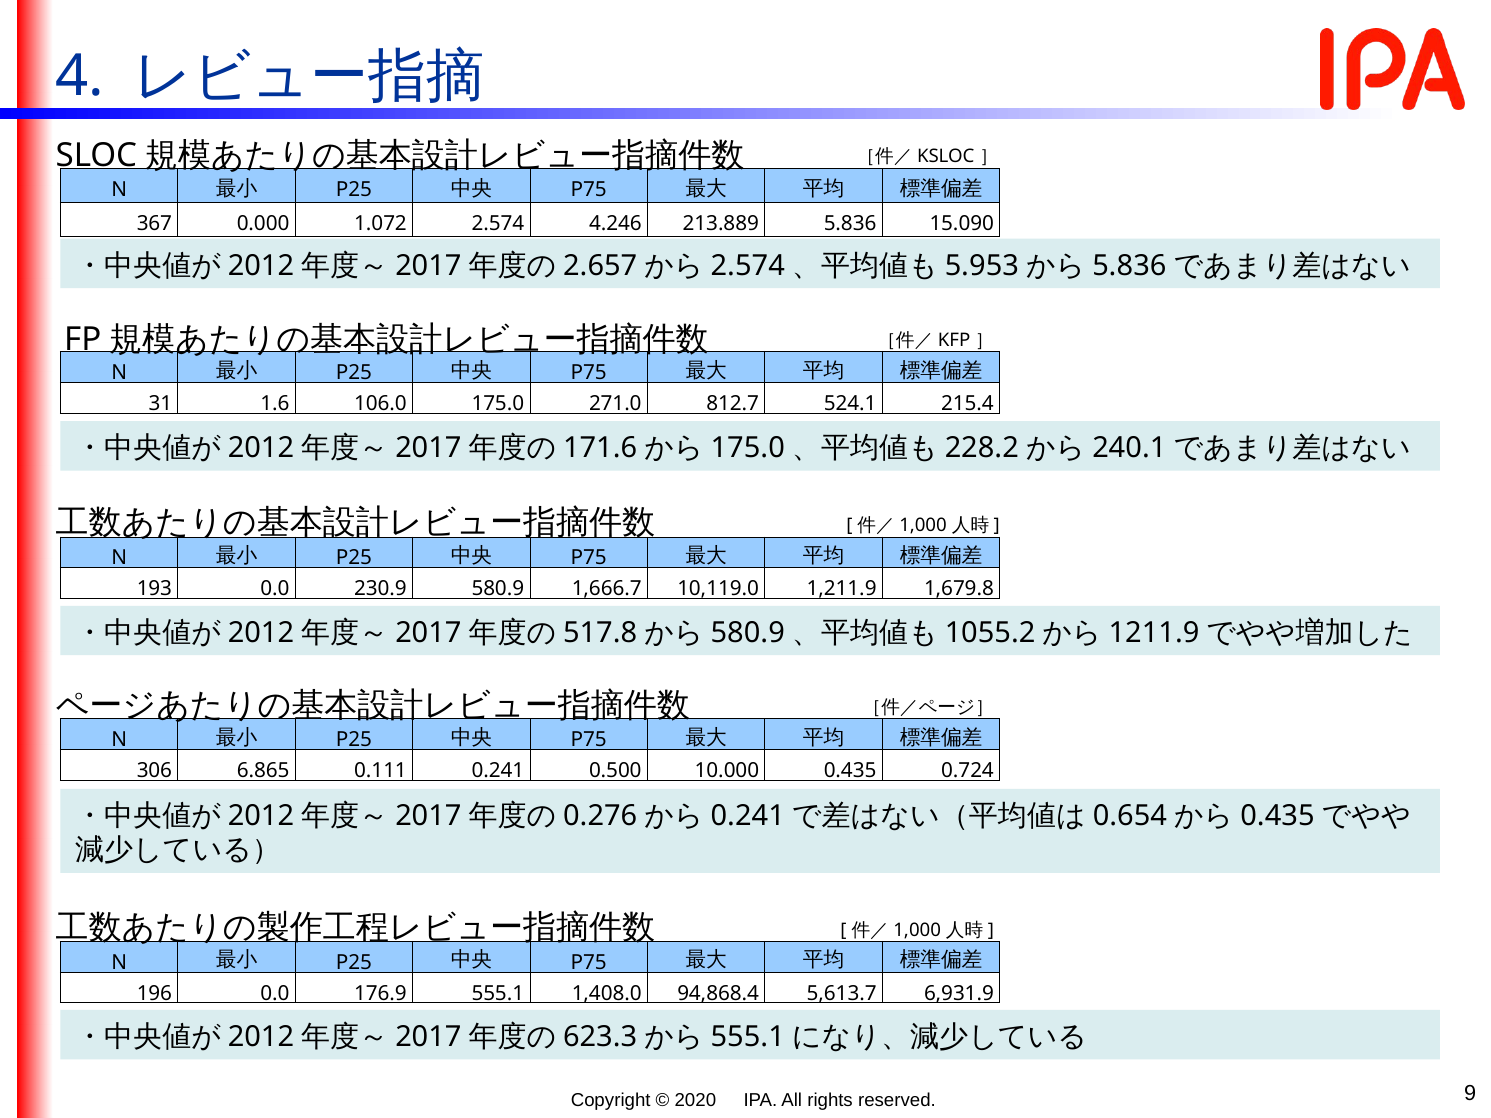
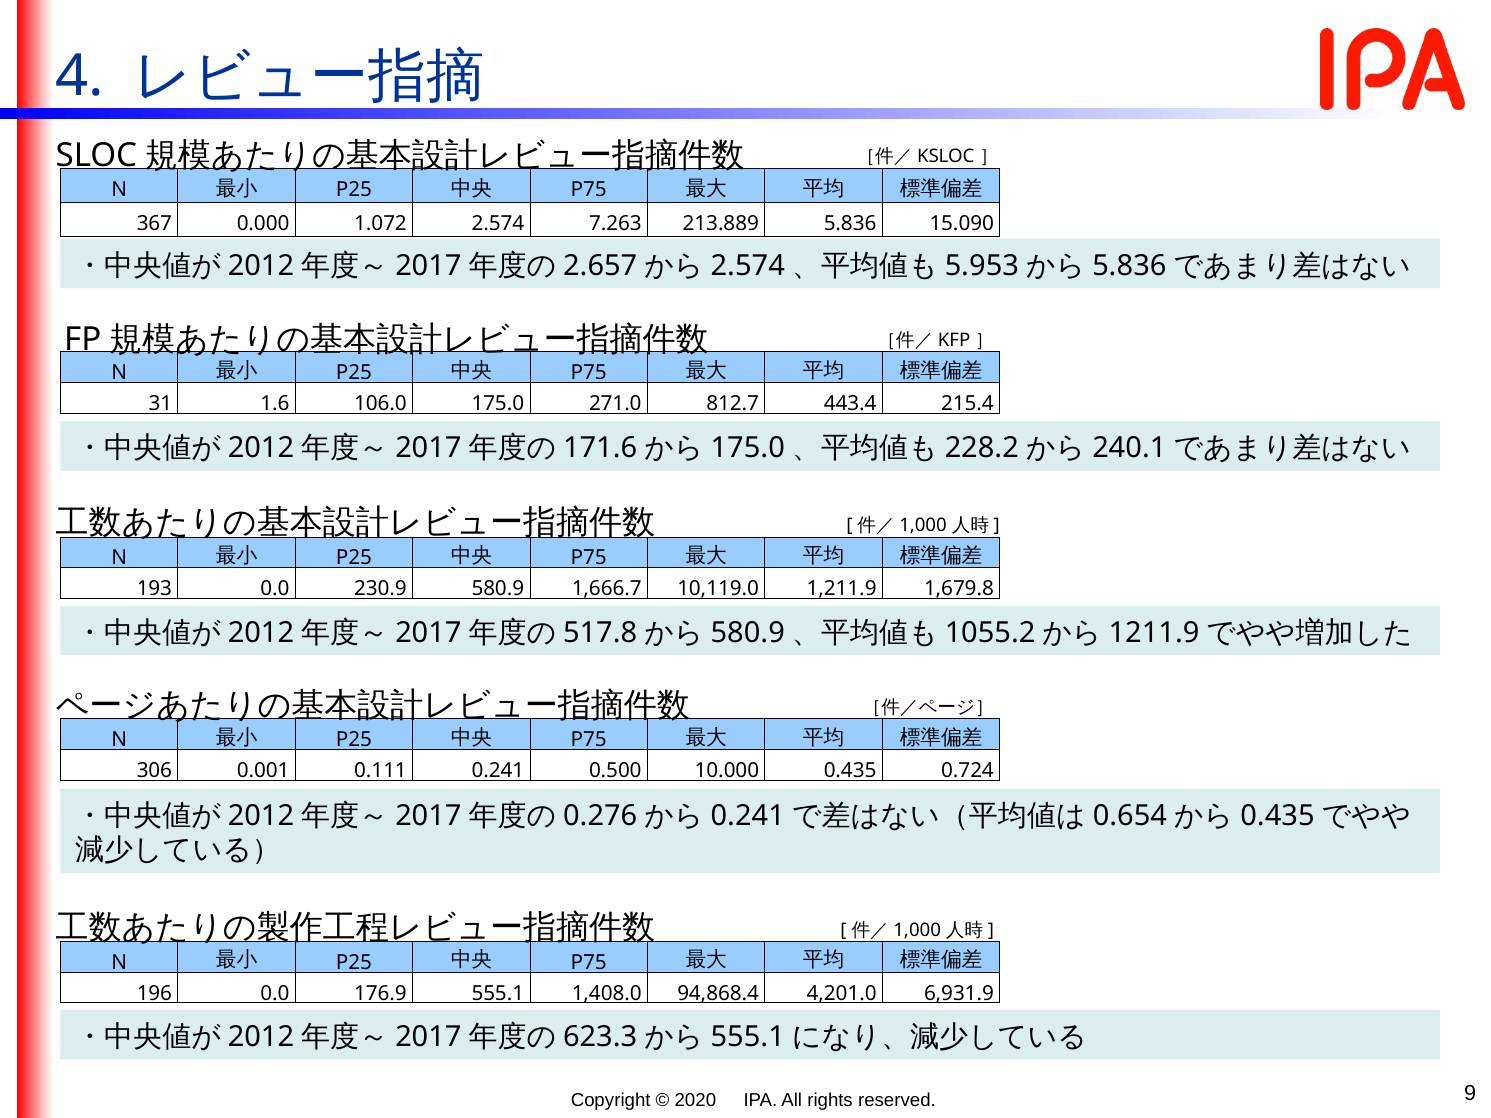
4.246: 4.246 -> 7.263
524.1: 524.1 -> 443.4
6.865: 6.865 -> 0.001
5,613.7: 5,613.7 -> 4,201.0
